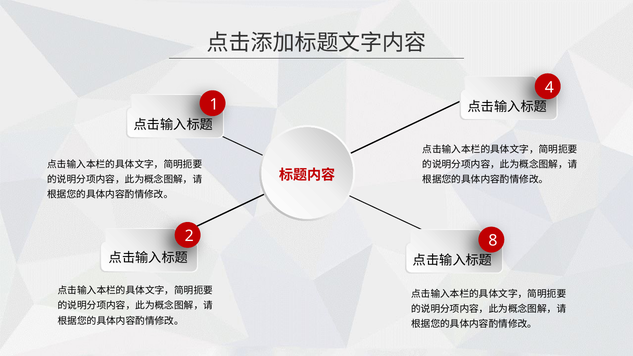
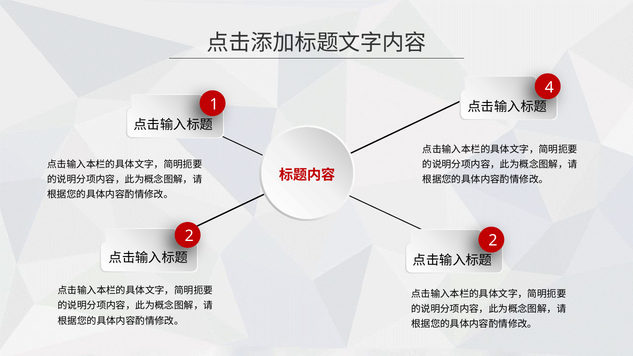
2 8: 8 -> 2
